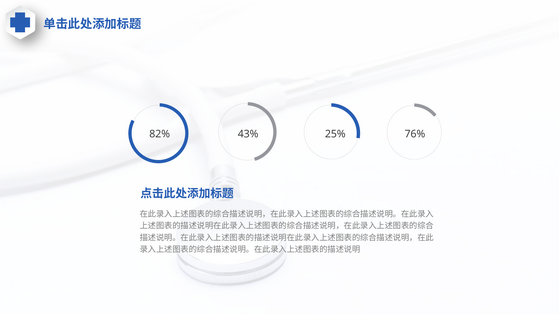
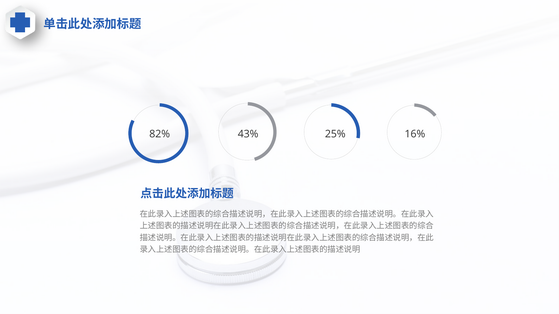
76%: 76% -> 16%
